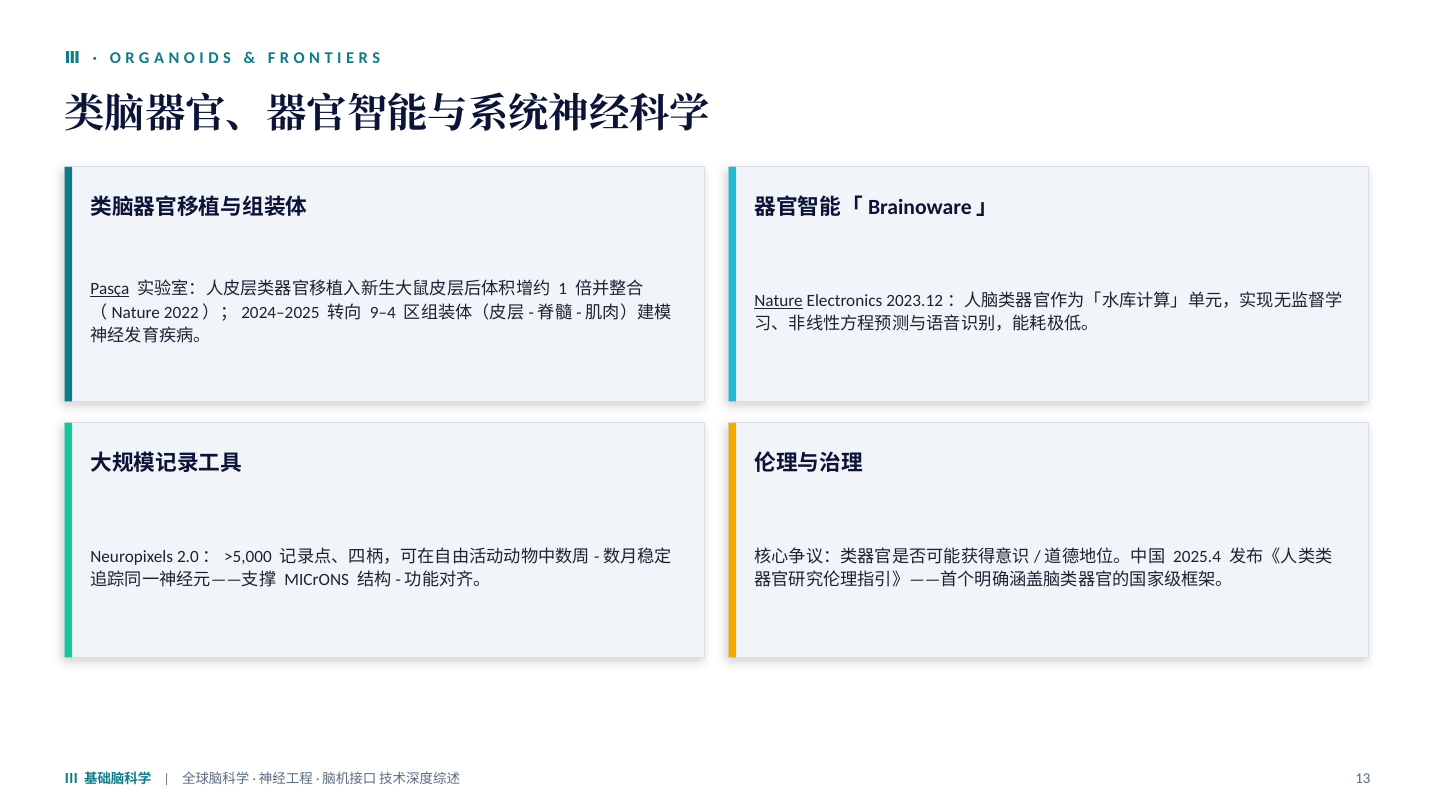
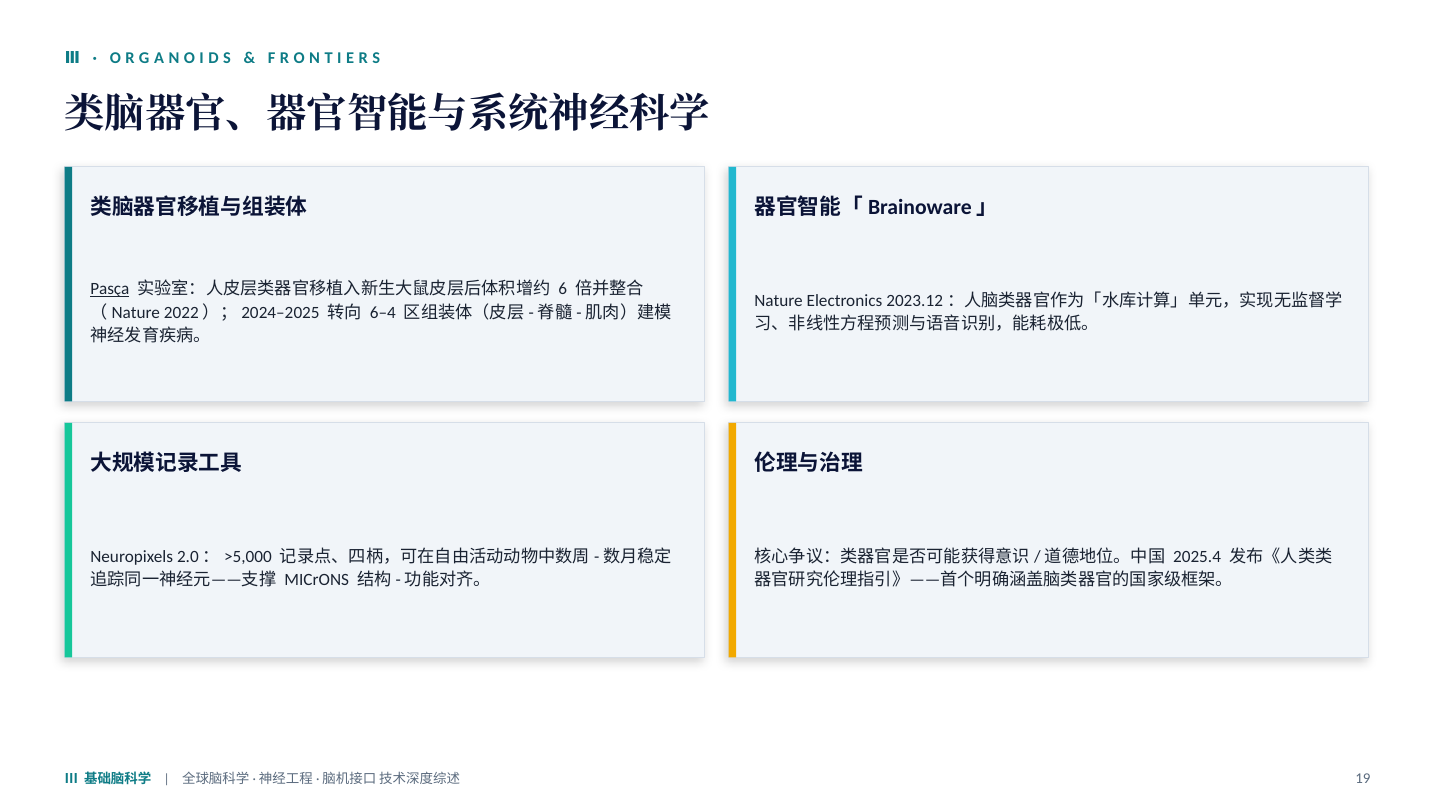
1: 1 -> 6
Nature underline: present -> none
9–4: 9–4 -> 6–4
13: 13 -> 19
